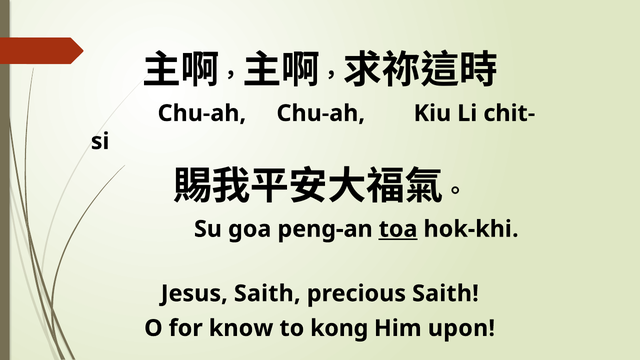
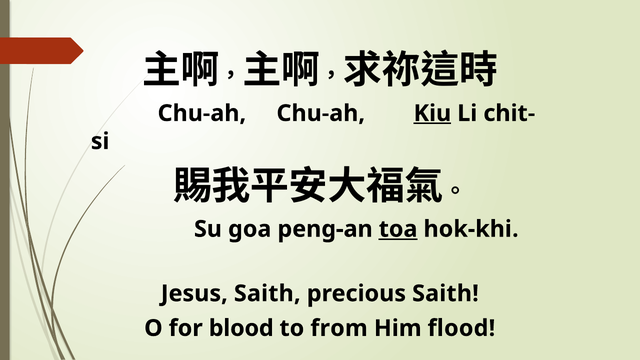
Kiu underline: none -> present
know: know -> blood
kong: kong -> from
upon: upon -> flood
